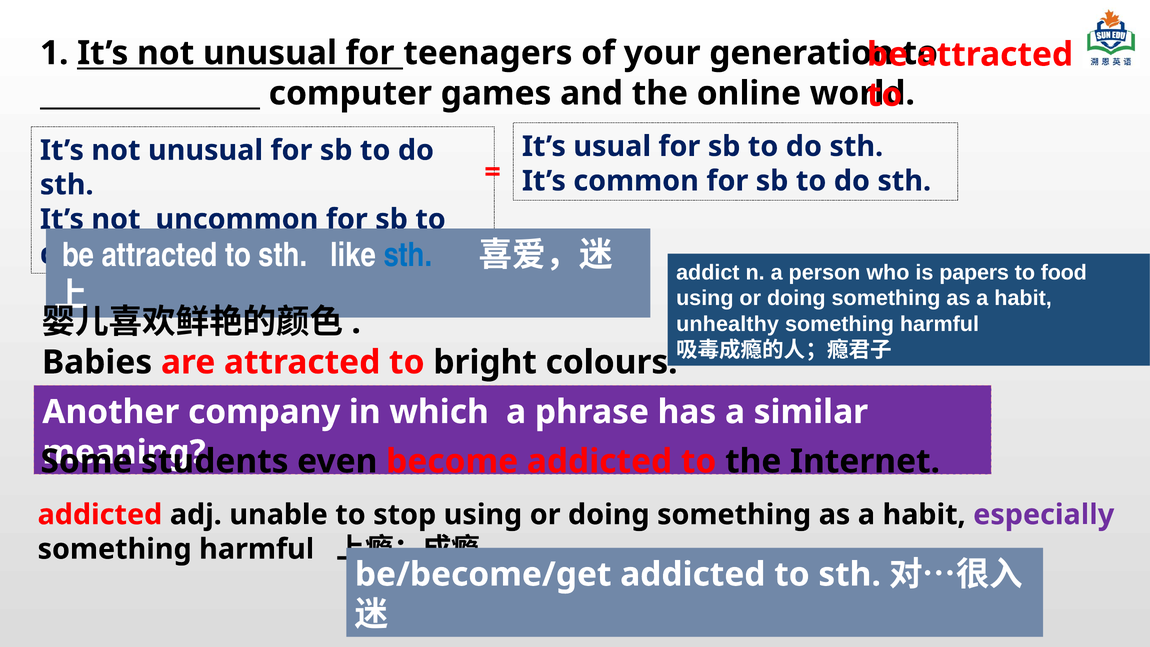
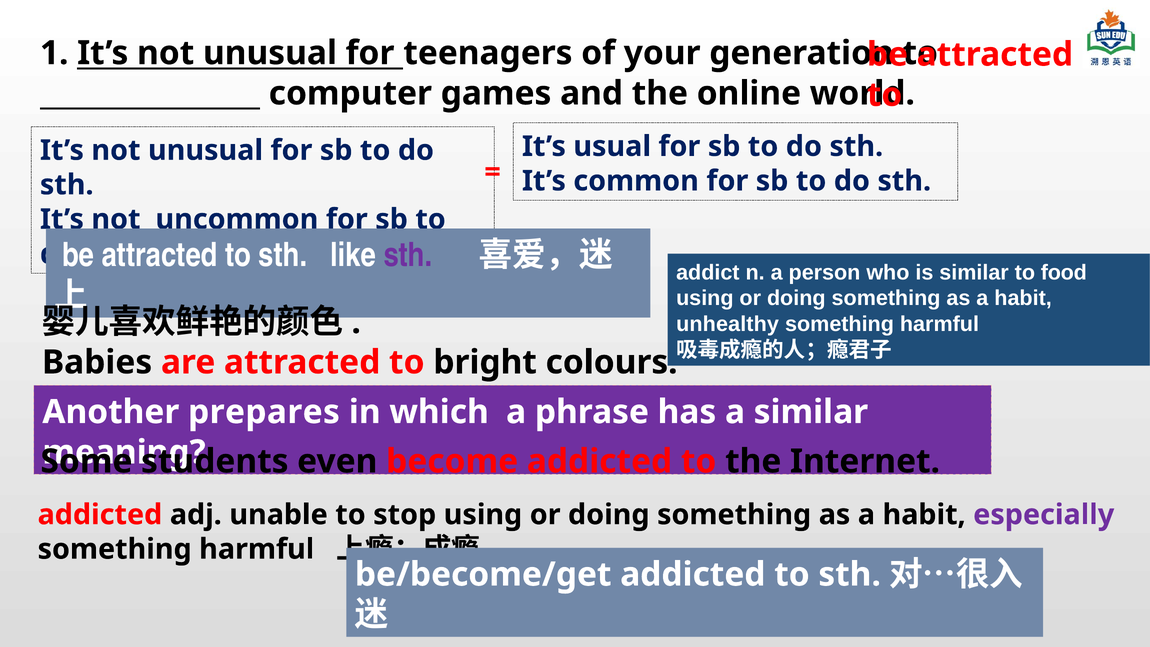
sth at (408, 255) colour: blue -> purple
is papers: papers -> similar
company: company -> prepares
